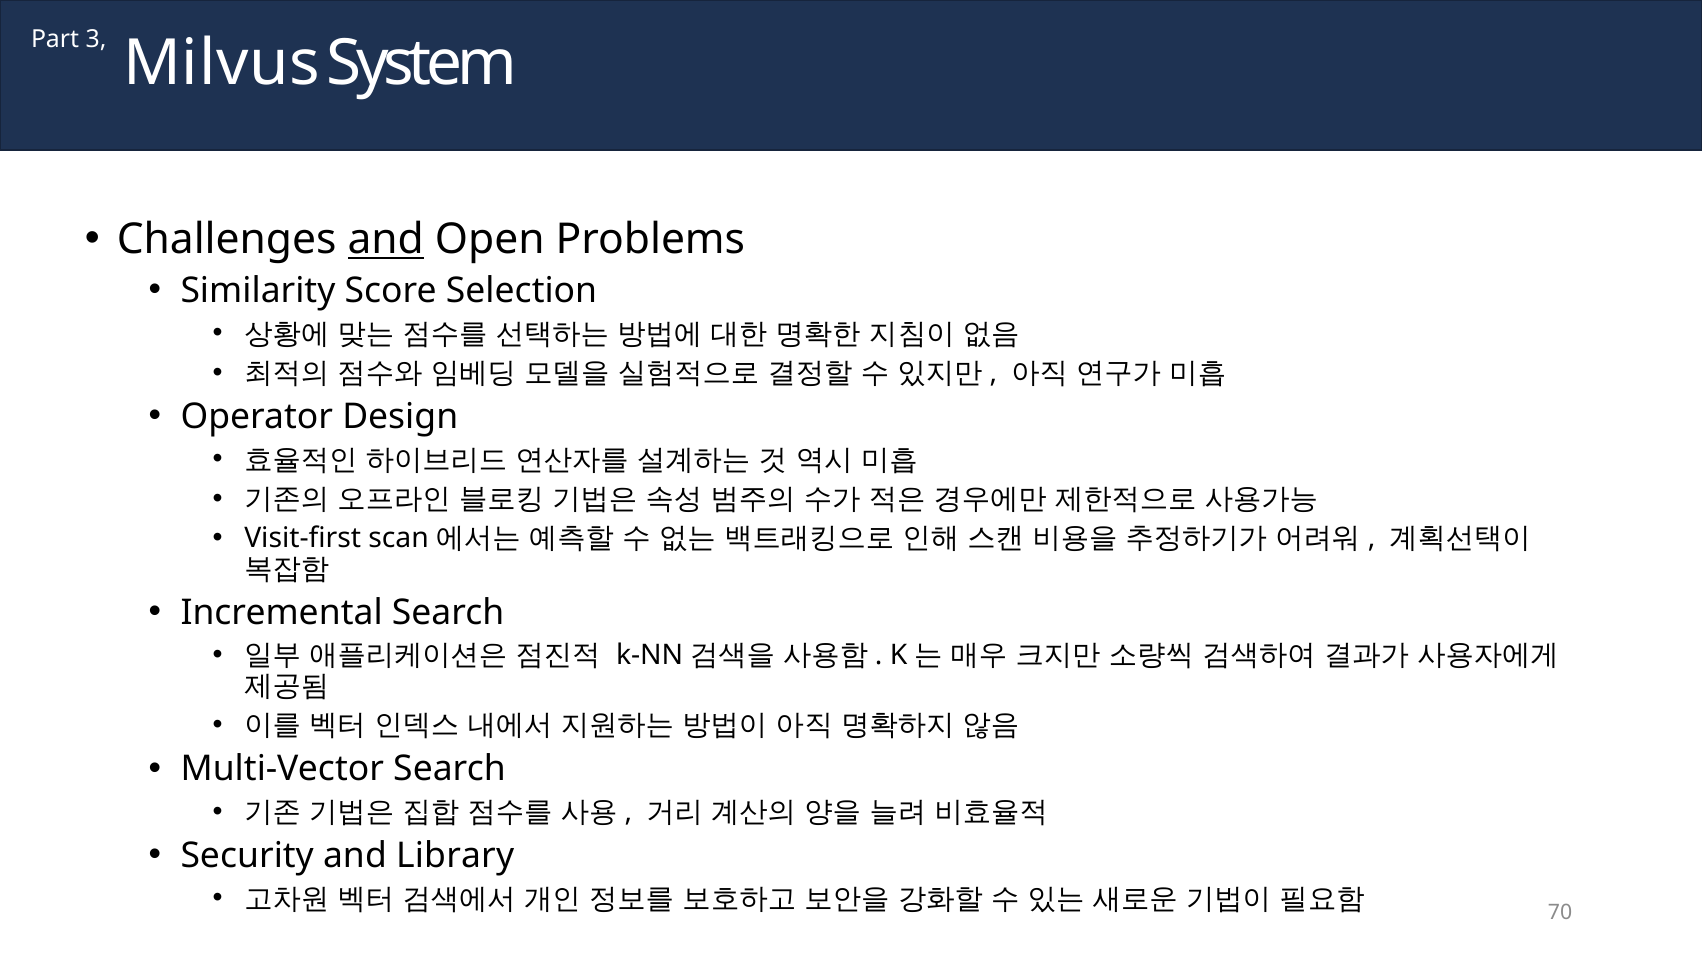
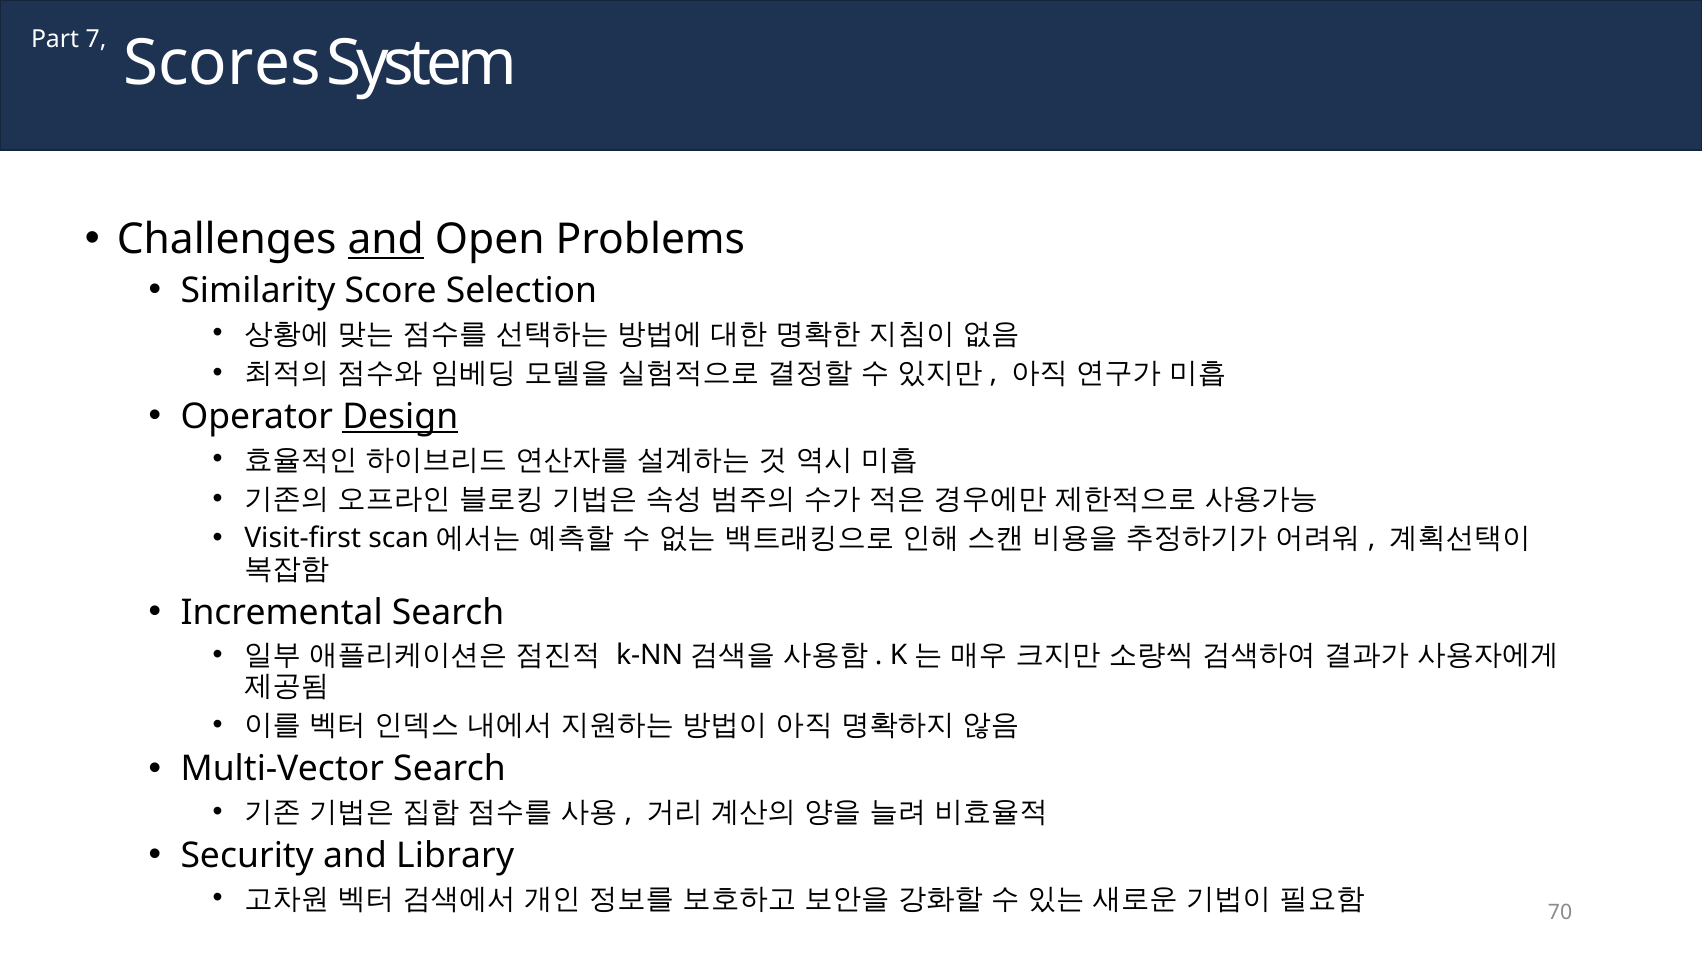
3: 3 -> 7
Milvus: Milvus -> Scores
Design underline: none -> present
